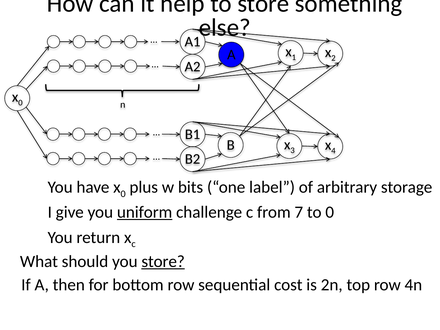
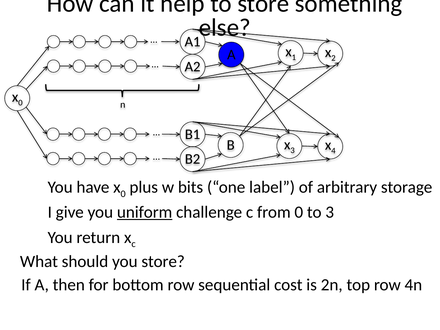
from 7: 7 -> 0
to 0: 0 -> 3
store at (163, 262) underline: present -> none
